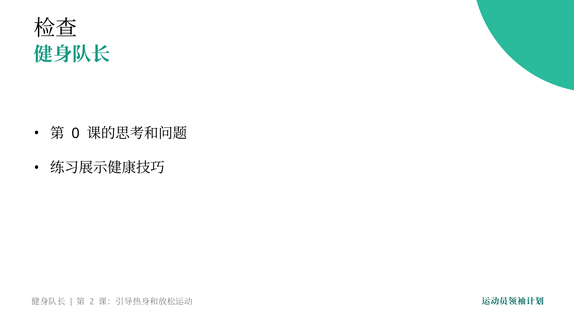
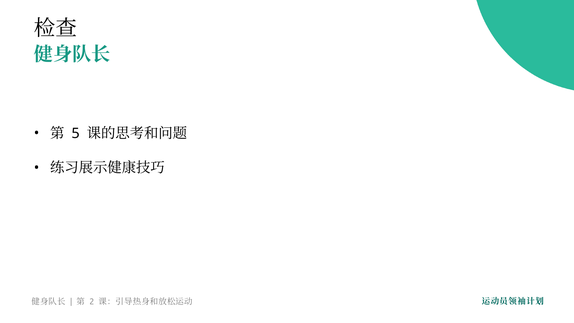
0: 0 -> 5
